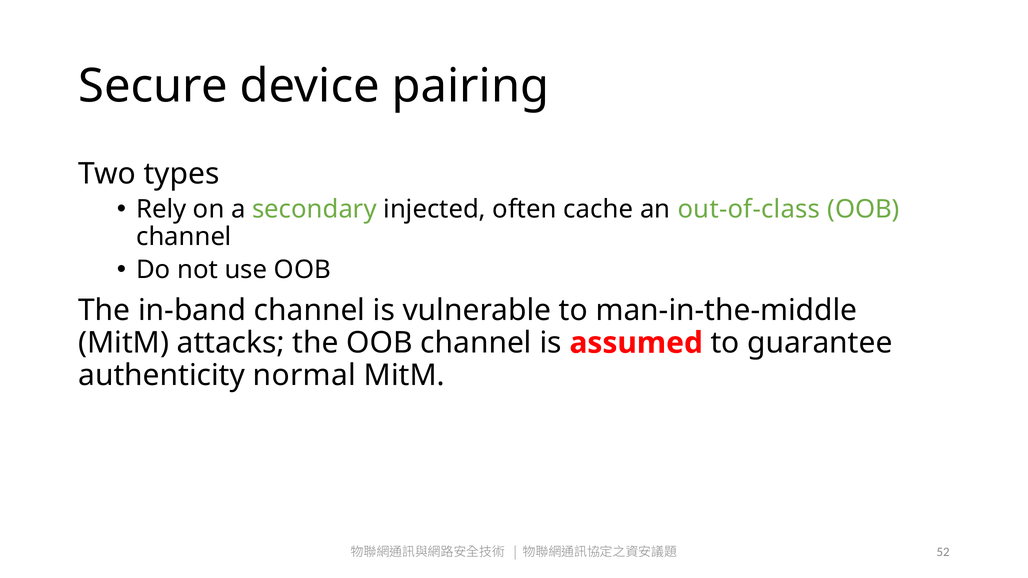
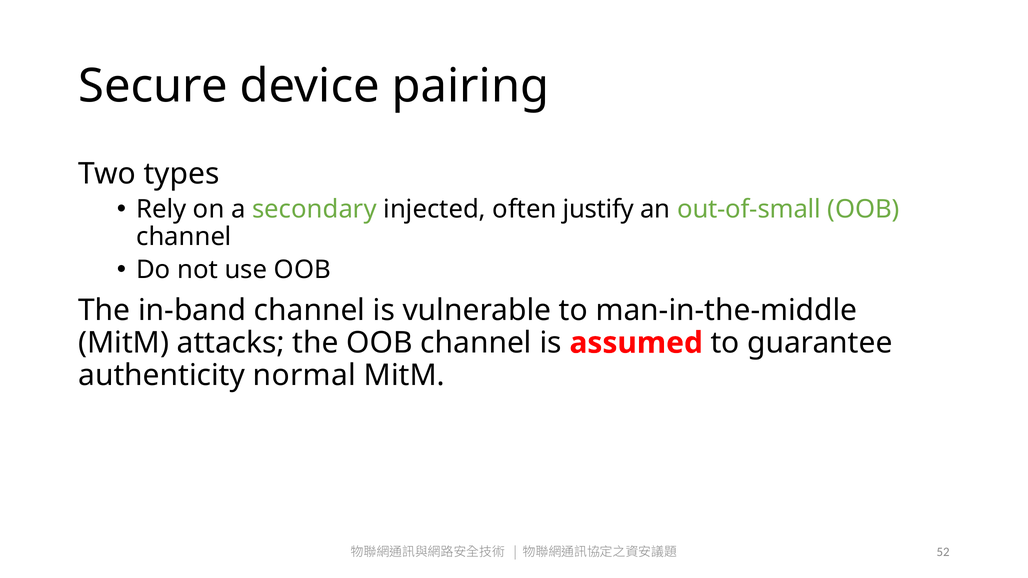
cache: cache -> justify
out-of-class: out-of-class -> out-of-small
